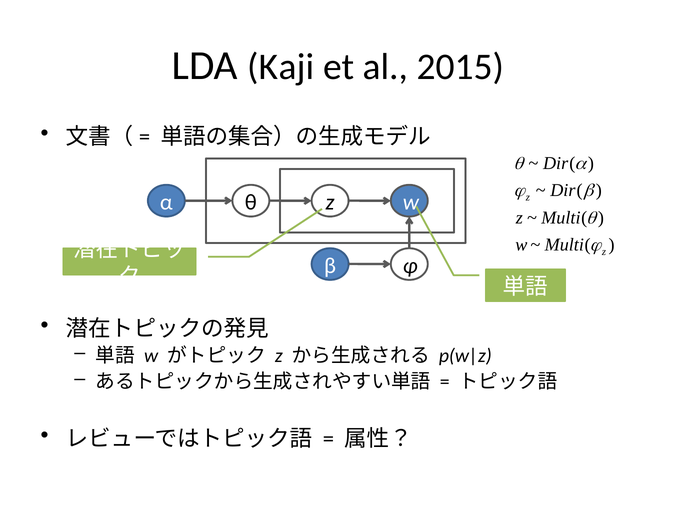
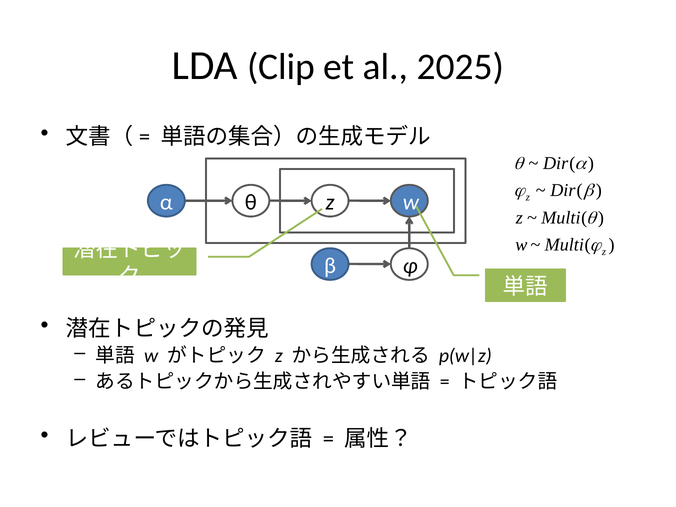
Kaji: Kaji -> Clip
2015: 2015 -> 2025
